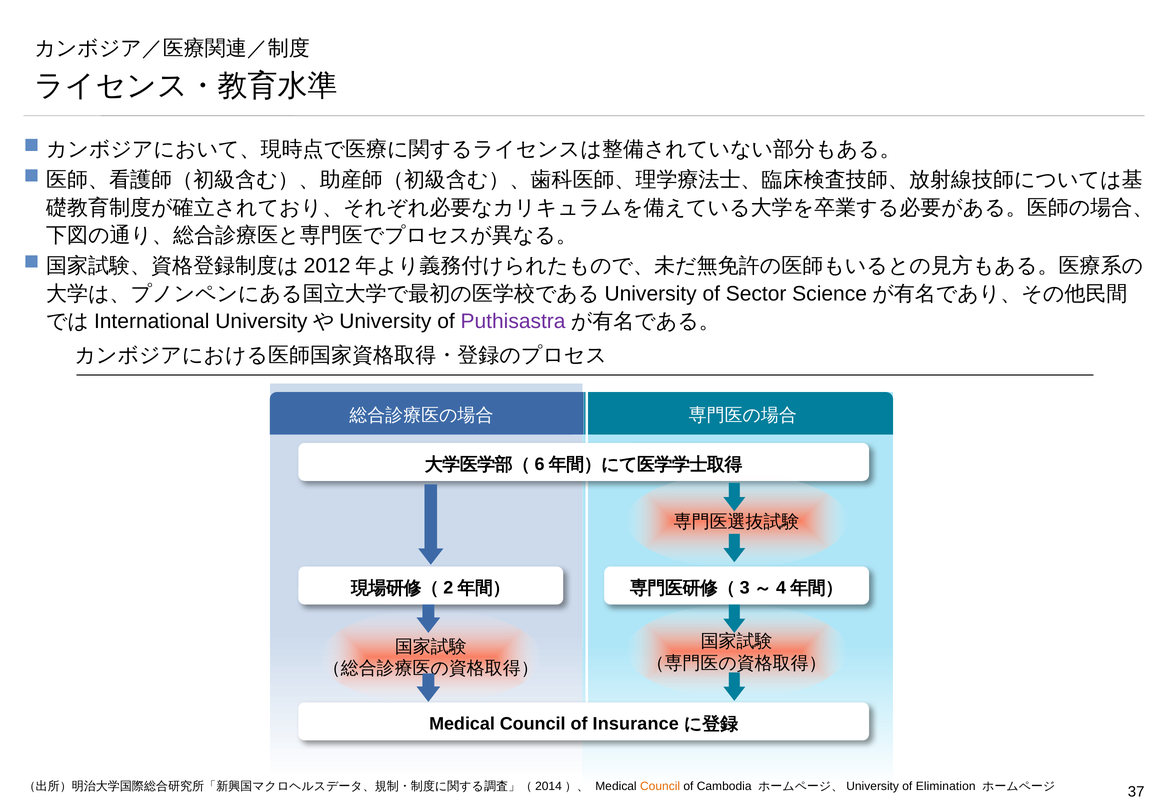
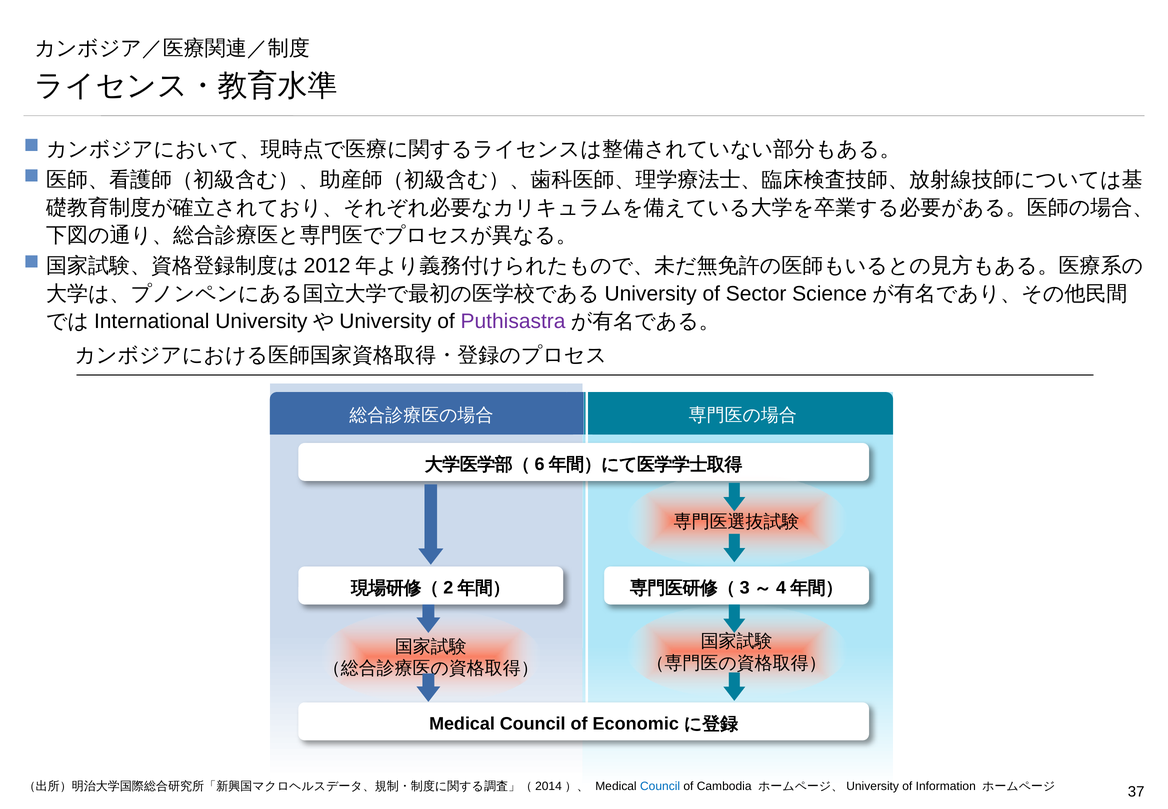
Insurance: Insurance -> Economic
Council at (660, 786) colour: orange -> blue
Elimination: Elimination -> Information
